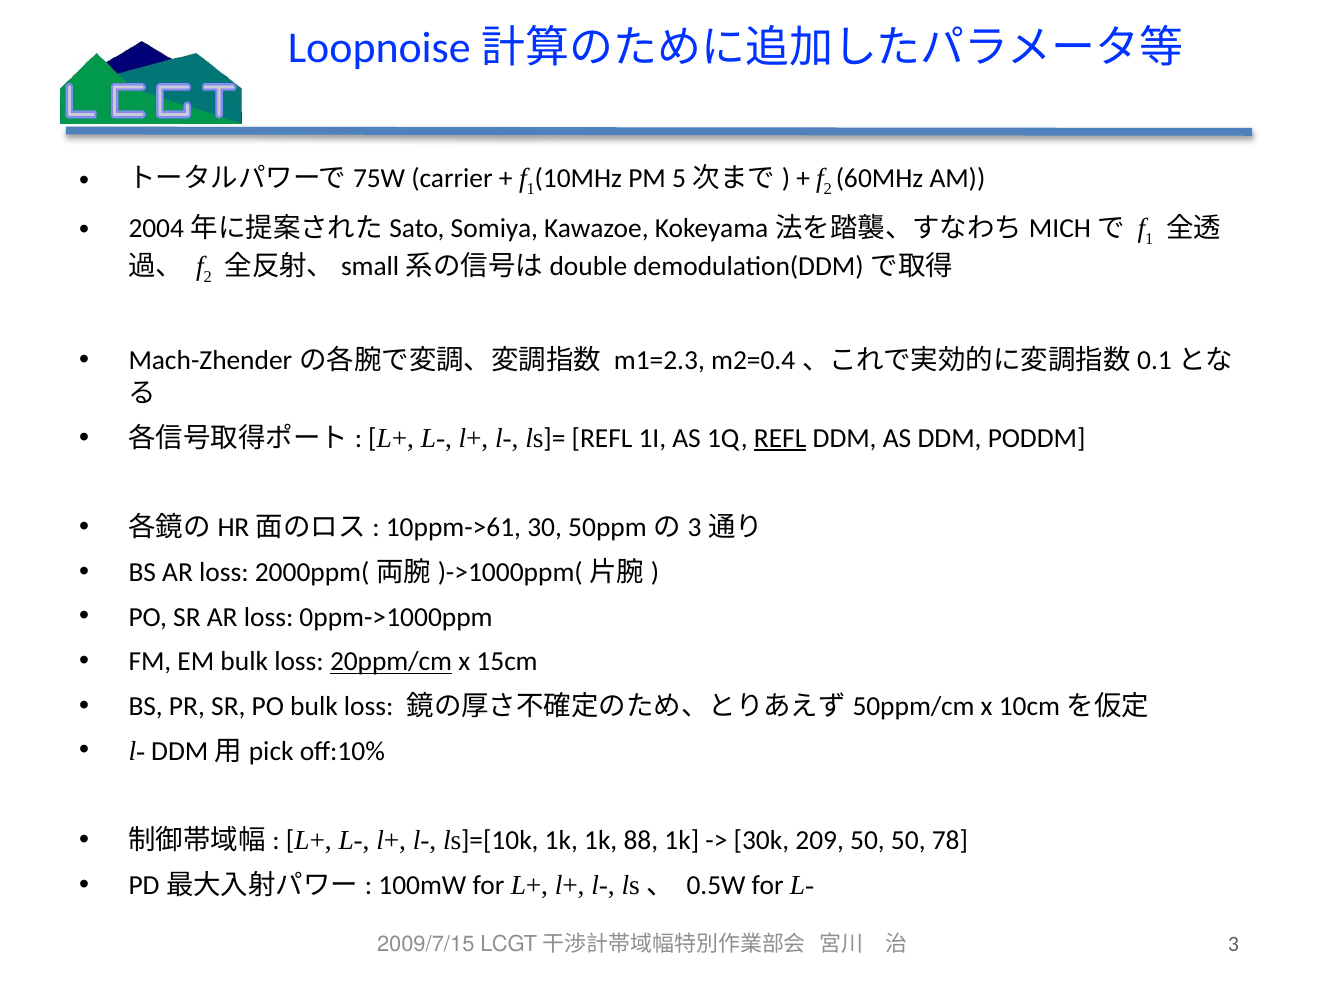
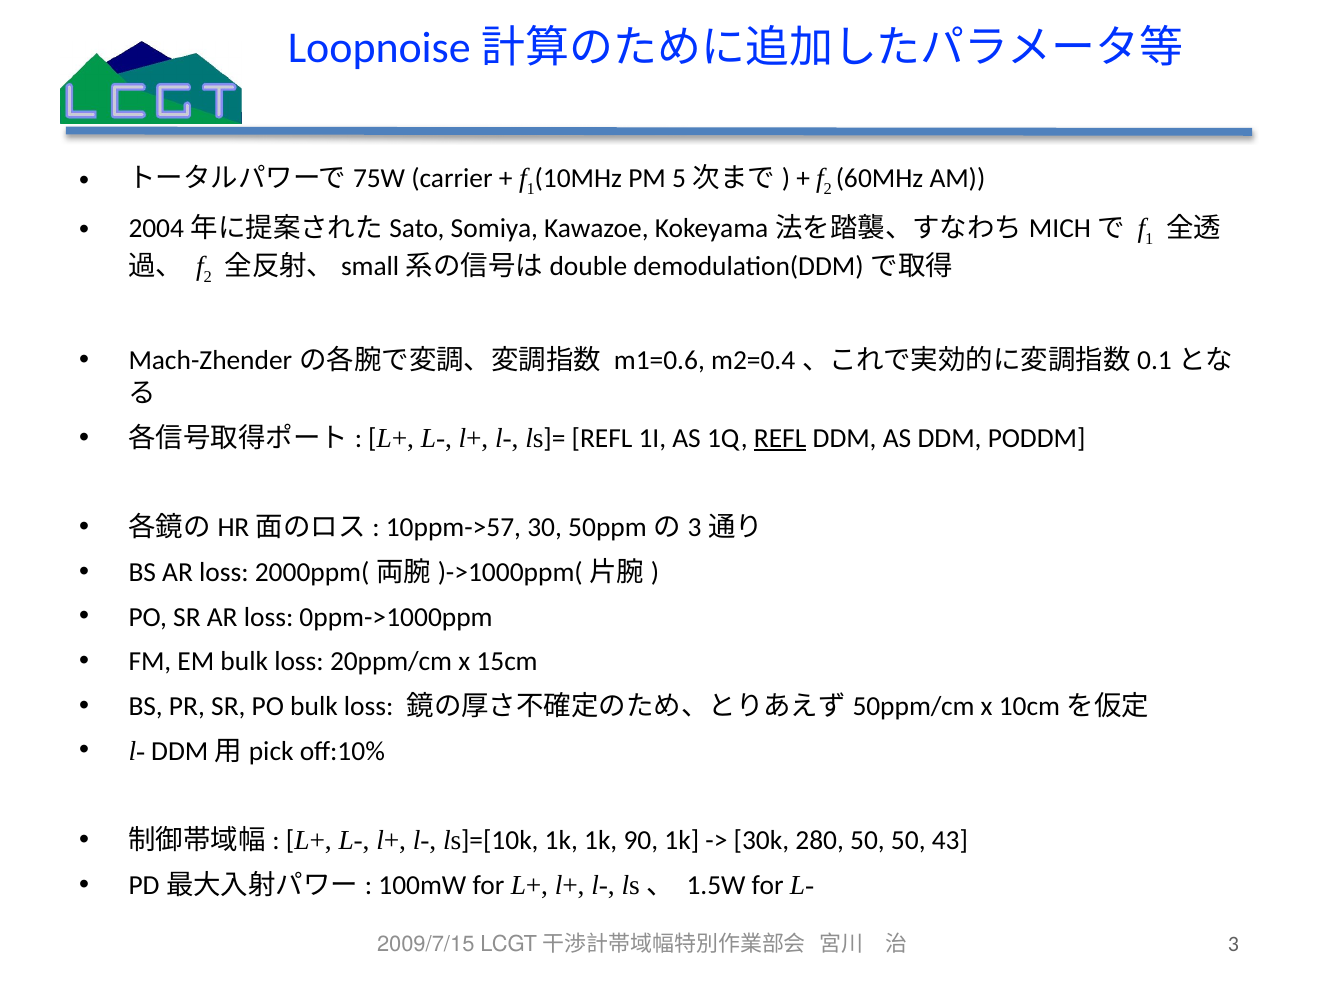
m1=2.3: m1=2.3 -> m1=0.6
10ppm->61: 10ppm->61 -> 10ppm->57
20ppm/cm underline: present -> none
88: 88 -> 90
209: 209 -> 280
78: 78 -> 43
0.5W: 0.5W -> 1.5W
